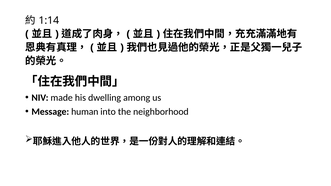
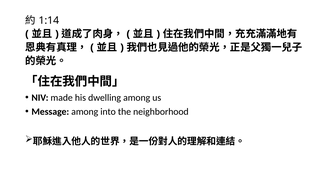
Message human: human -> among
